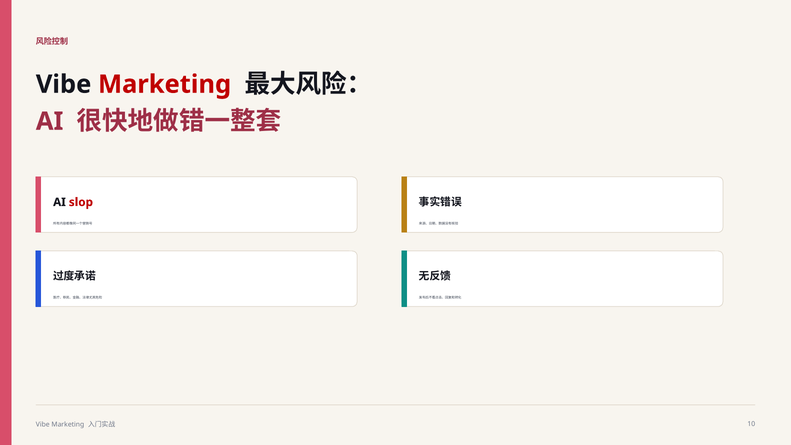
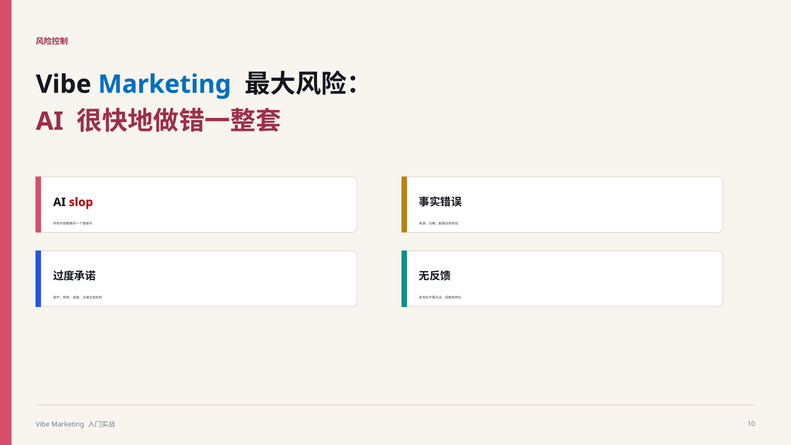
Marketing at (165, 84) colour: red -> blue
